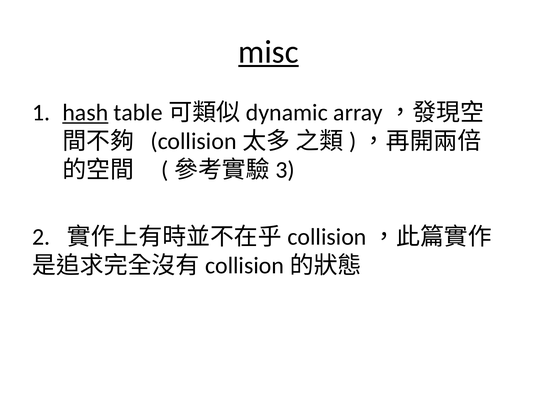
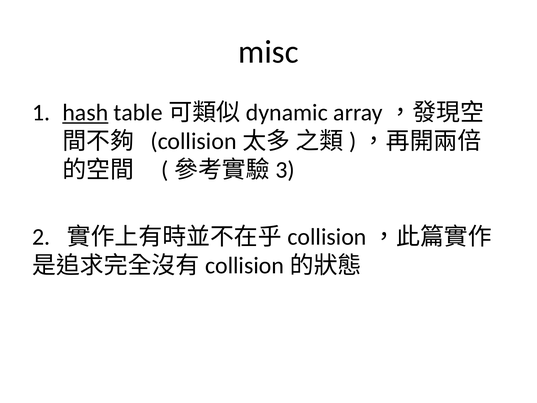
misc underline: present -> none
